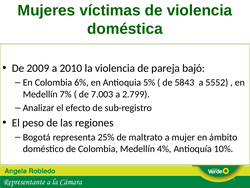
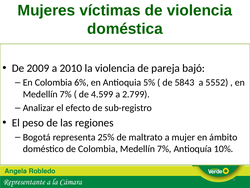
7.003: 7.003 -> 4.599
Colombia Medellín 4%: 4% -> 7%
